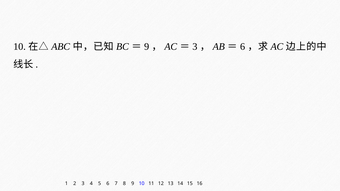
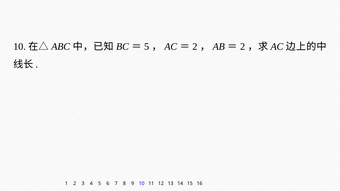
9 at (147, 47): 9 -> 5
3 at (195, 47): 3 -> 2
6 at (243, 47): 6 -> 2
